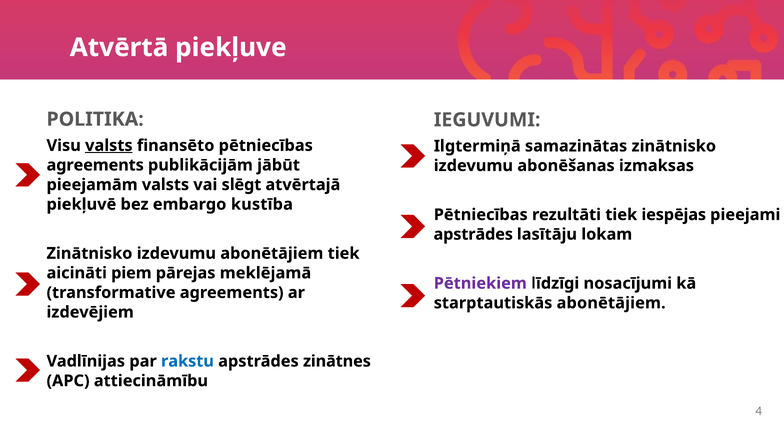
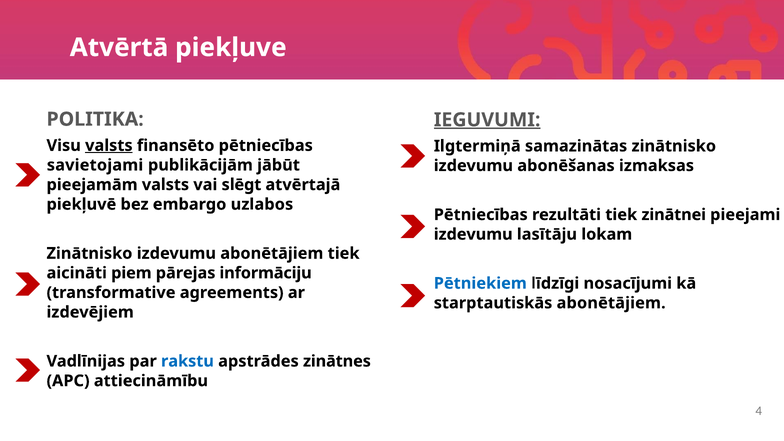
IEGUVUMI underline: none -> present
agreements at (95, 165): agreements -> savietojami
kustība: kustība -> uzlabos
iespējas: iespējas -> zinātnei
apstrādes at (473, 234): apstrādes -> izdevumu
meklējamā: meklējamā -> informāciju
Pētniekiem colour: purple -> blue
